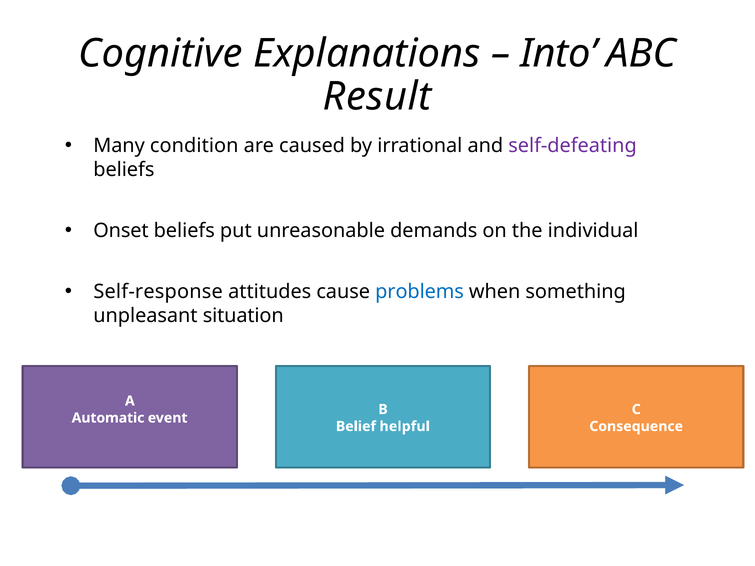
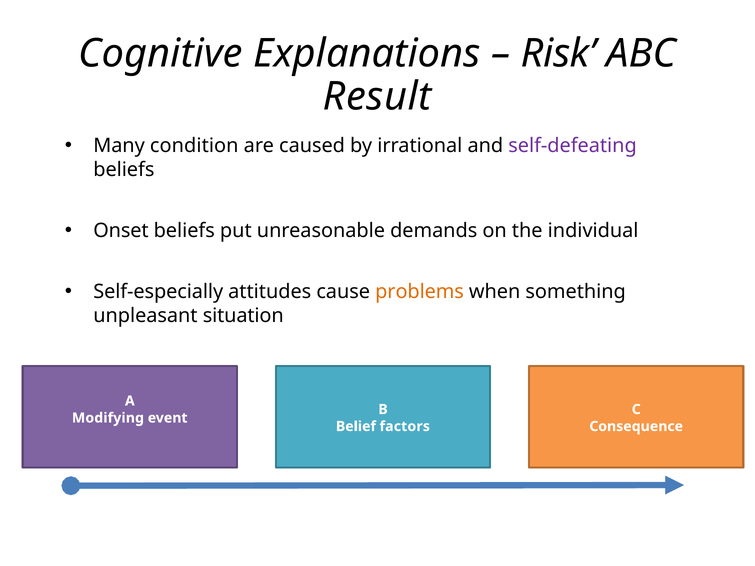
Into: Into -> Risk
Self-response: Self-response -> Self-especially
problems colour: blue -> orange
Automatic: Automatic -> Modifying
helpful: helpful -> factors
